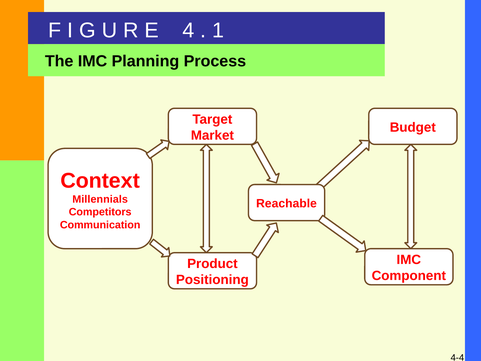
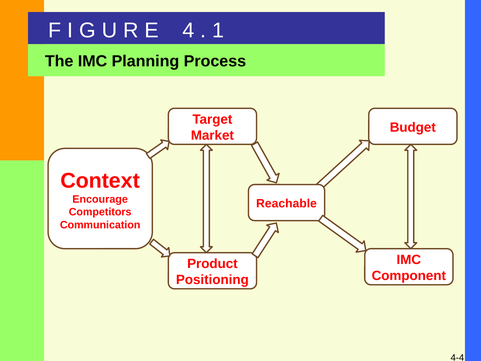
Millennials: Millennials -> Encourage
